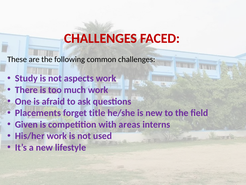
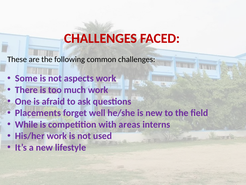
Study: Study -> Some
title: title -> well
Given: Given -> While
